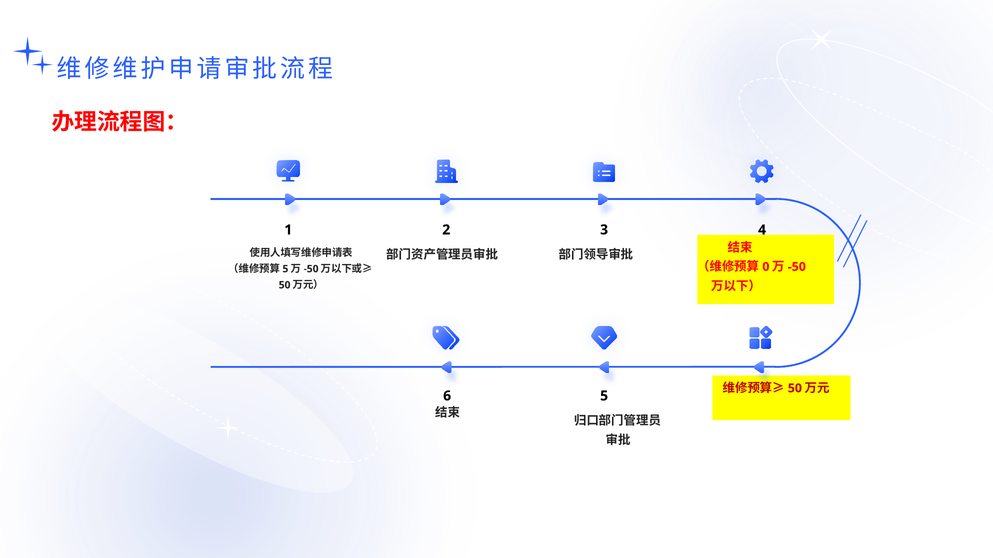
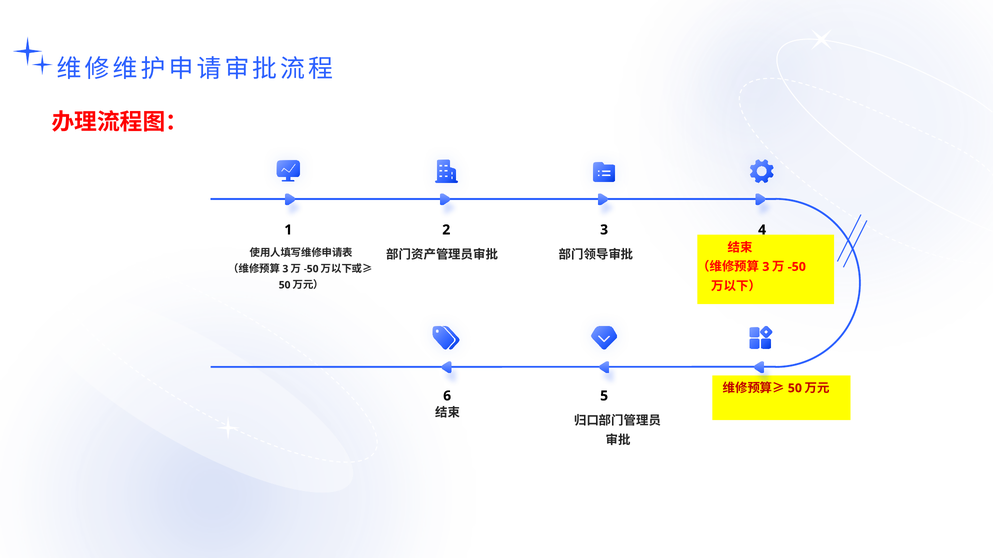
0 at (766, 267): 0 -> 3
5 at (285, 269): 5 -> 3
